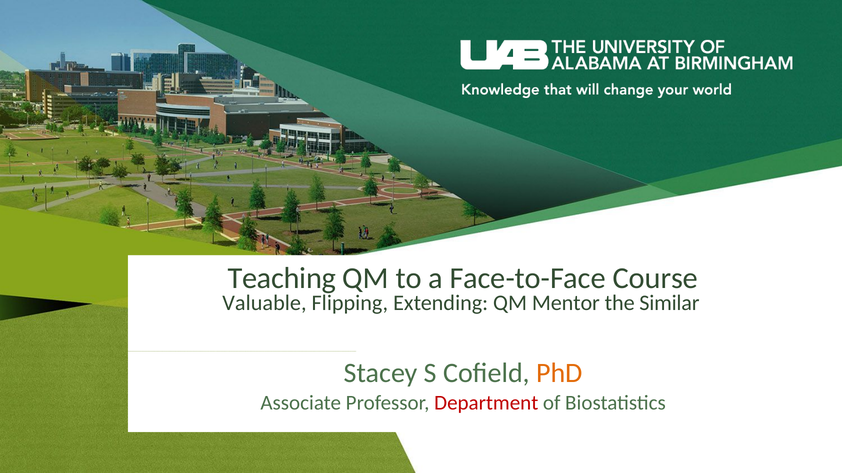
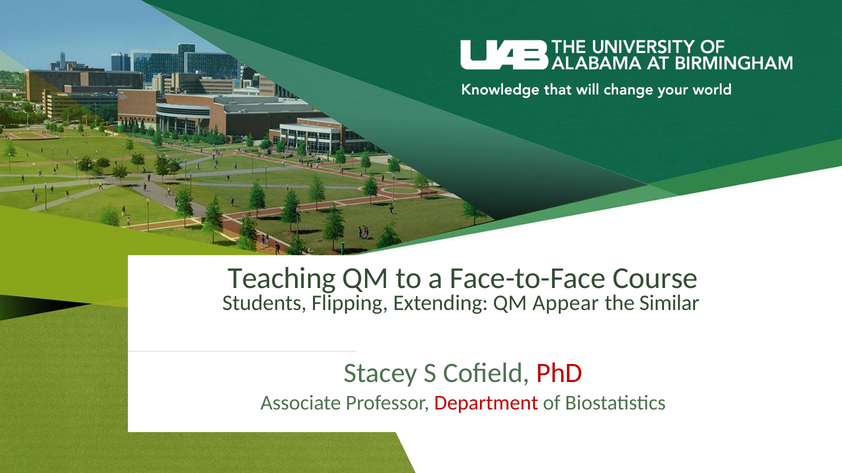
Valuable: Valuable -> Students
Mentor: Mentor -> Appear
PhD colour: orange -> red
